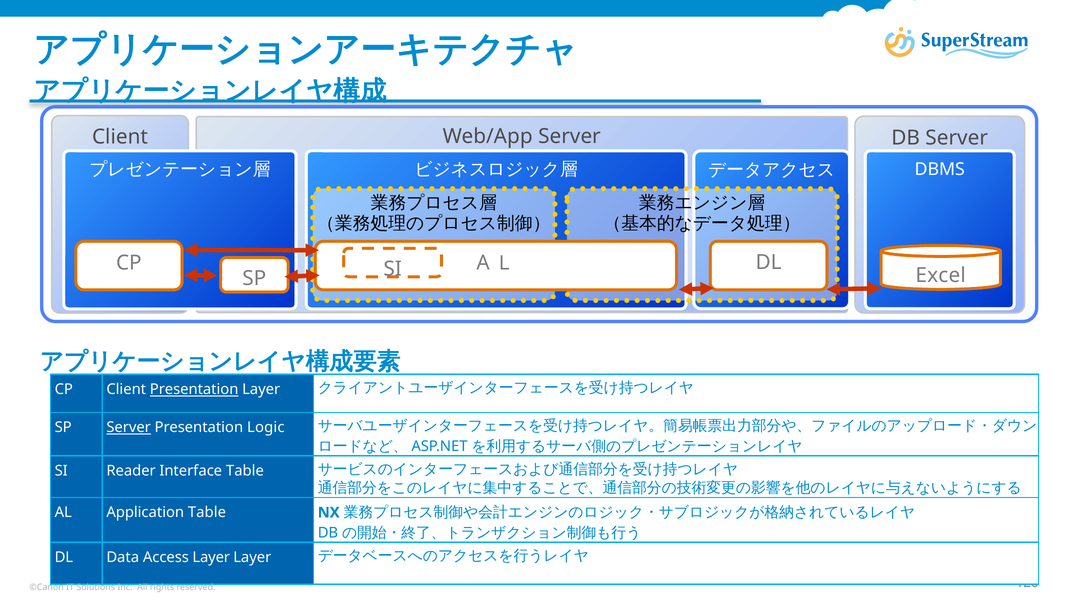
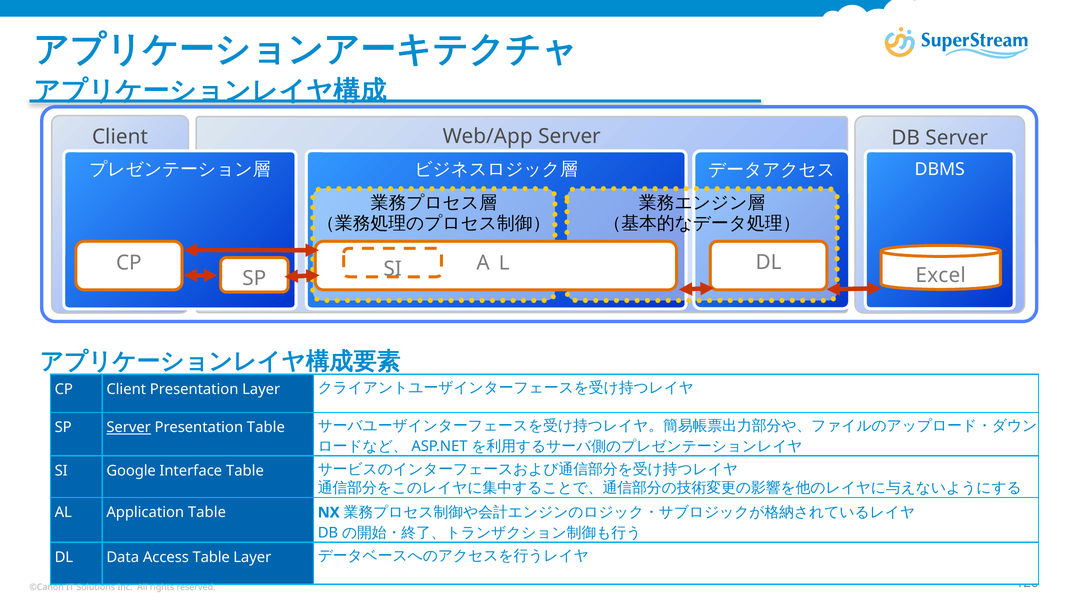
Presentation at (194, 389) underline: present -> none
Presentation Logic: Logic -> Table
Reader: Reader -> Google
Access Layer: Layer -> Table
